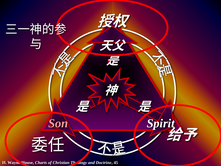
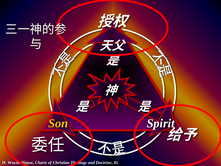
Son colour: pink -> yellow
